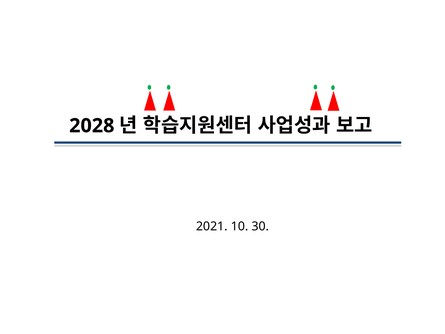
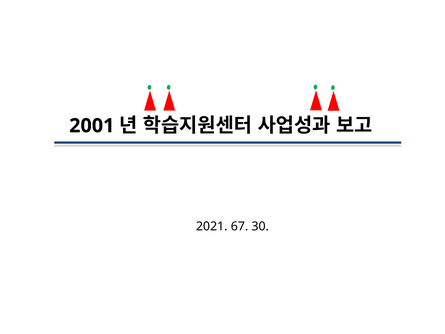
2028: 2028 -> 2001
10: 10 -> 67
